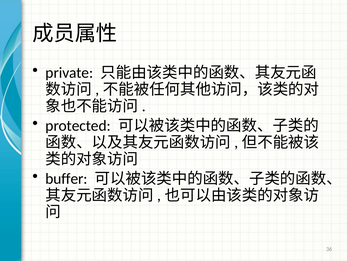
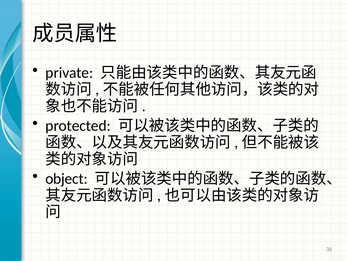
buffer: buffer -> object
